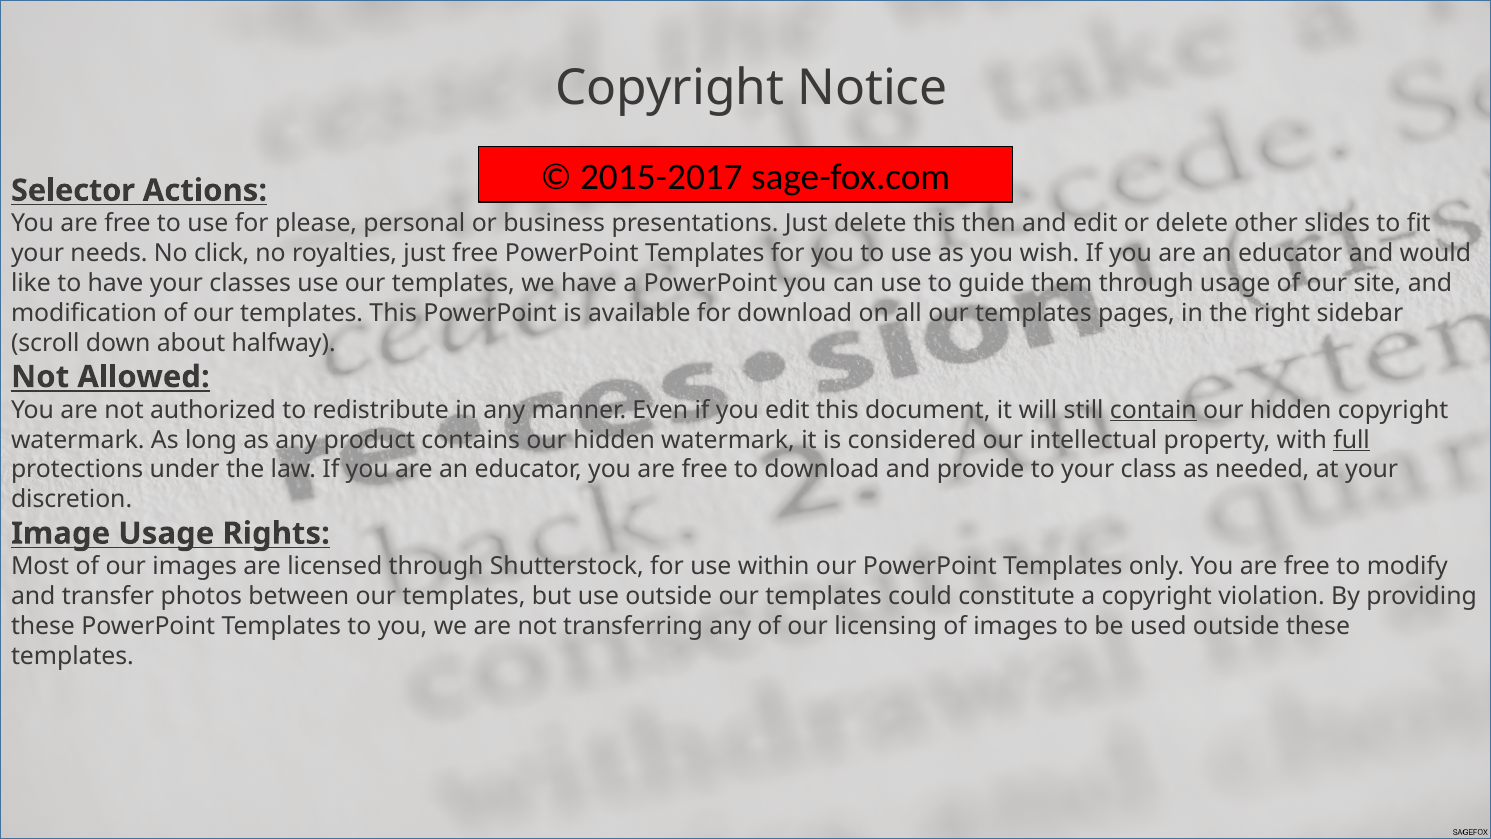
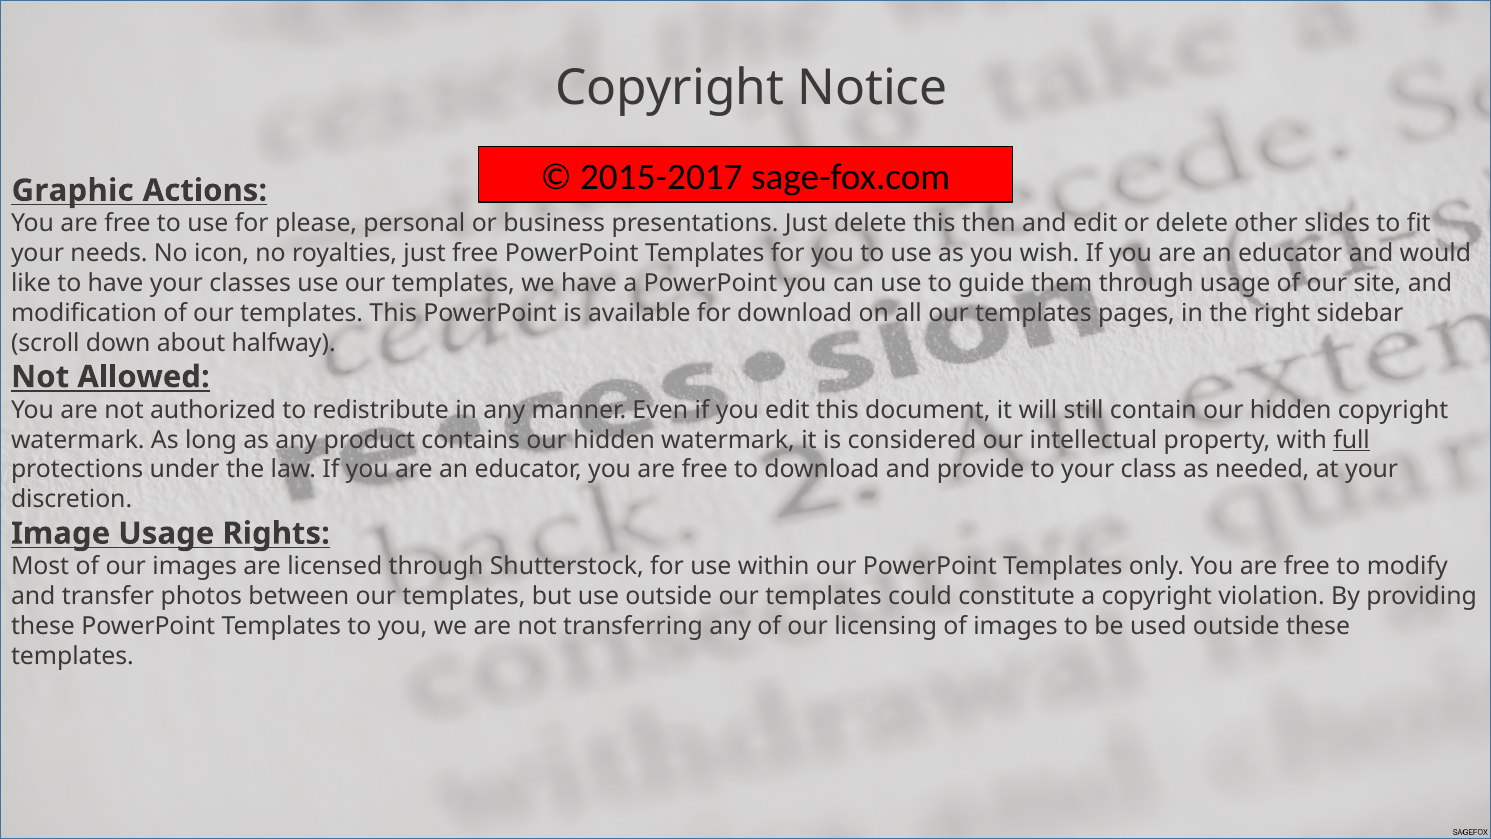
Selector: Selector -> Graphic
click: click -> icon
contain underline: present -> none
